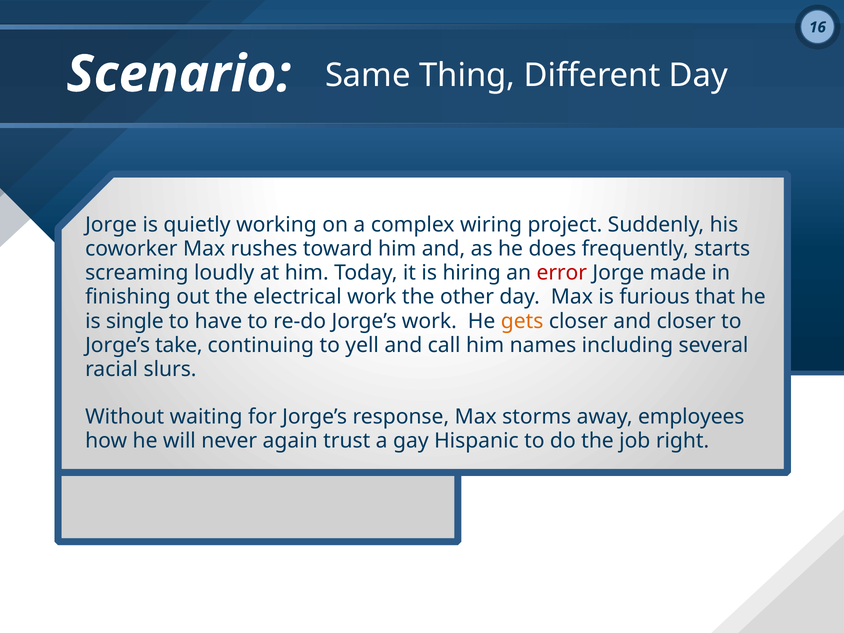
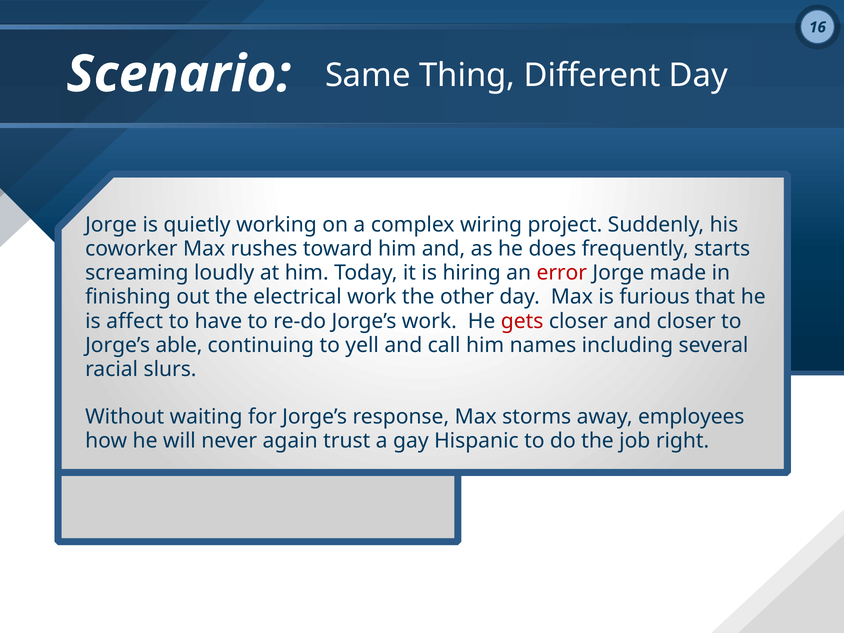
single: single -> affect
gets colour: orange -> red
take: take -> able
